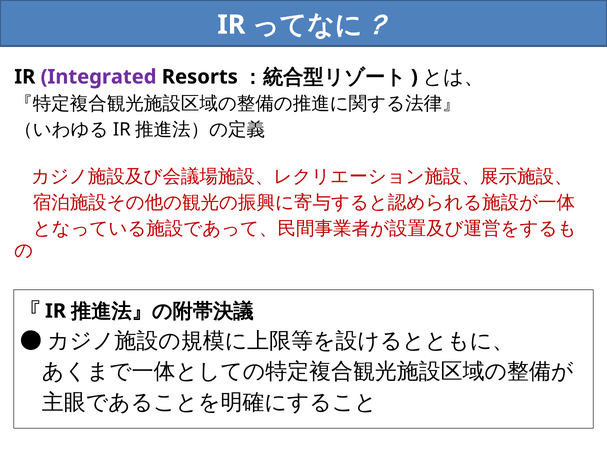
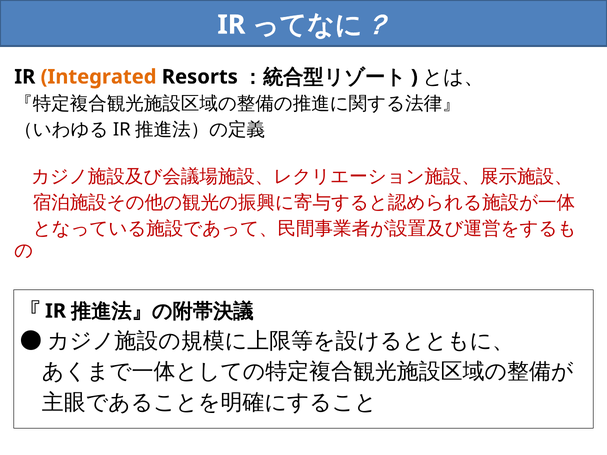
Integrated colour: purple -> orange
